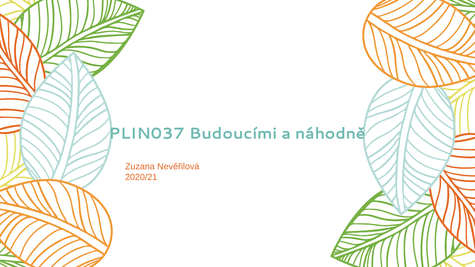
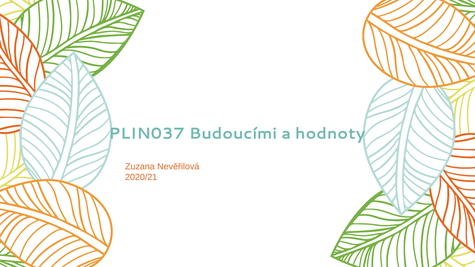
náhodně: náhodně -> hodnoty
